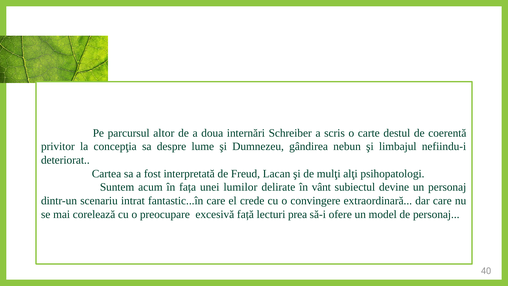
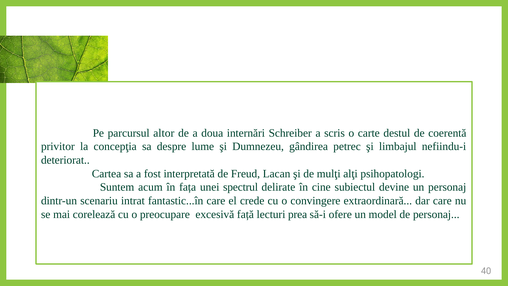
nebun: nebun -> petrec
lumilor: lumilor -> spectrul
vânt: vânt -> cine
